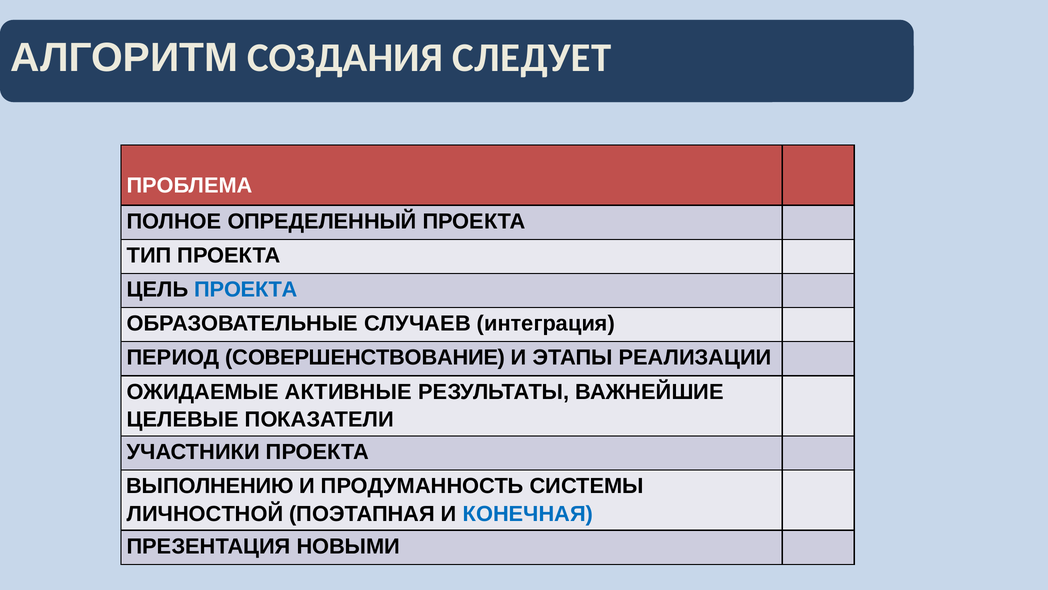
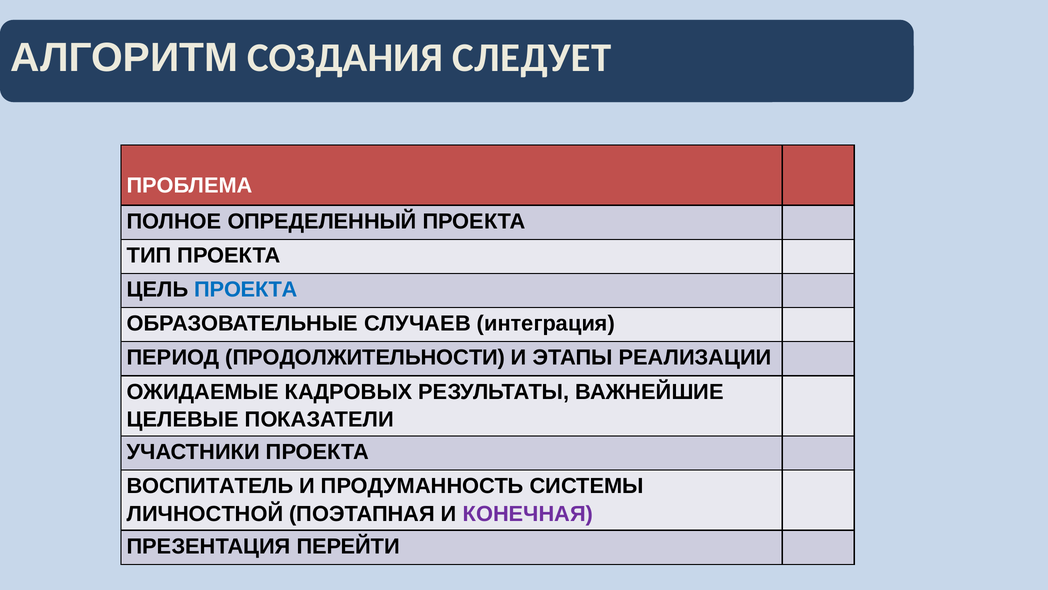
СОВЕРШЕНСТВОВАНИЕ: СОВЕРШЕНСТВОВАНИЕ -> ПРОДОЛЖИТЕЛЬНОСТИ
АКТИВНЫЕ: АКТИВНЫЕ -> КАДРОВЫХ
ВЫПОЛНЕНИЮ: ВЫПОЛНЕНИЮ -> ВОСПИТАТЕЛЬ
КОНЕЧНАЯ colour: blue -> purple
НОВЫМИ: НОВЫМИ -> ПЕРЕЙТИ
